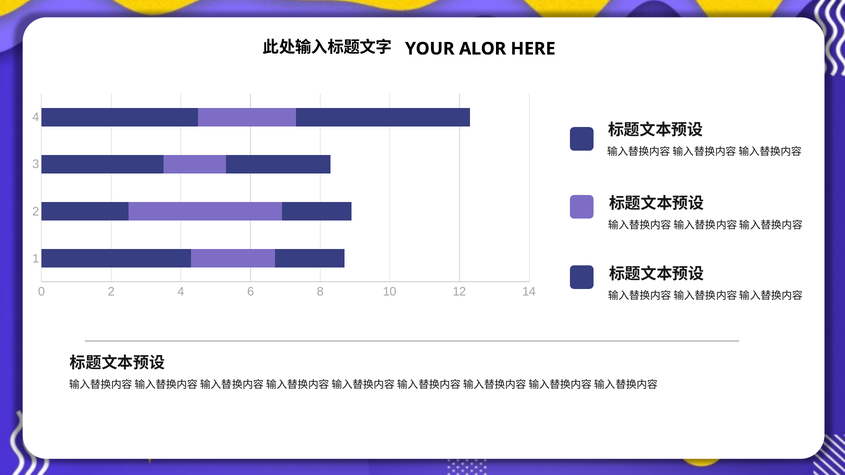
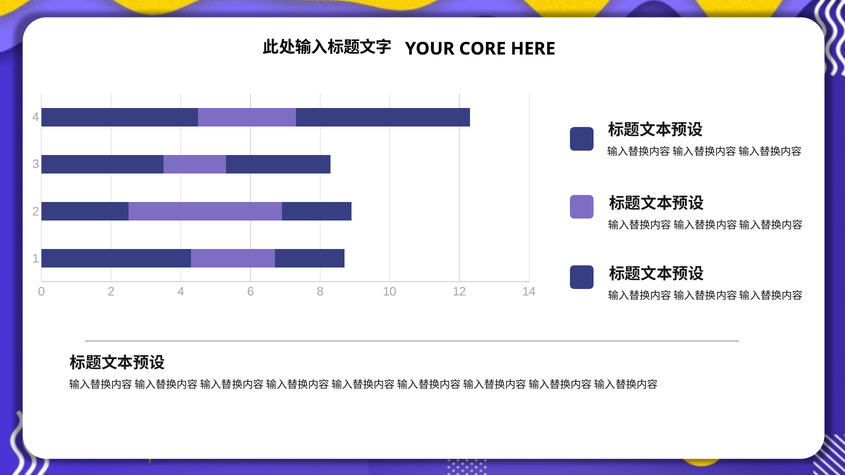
ALOR: ALOR -> CORE
